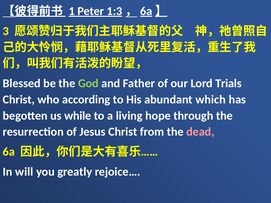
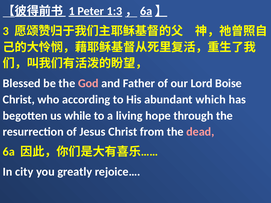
God colour: light green -> pink
Trials: Trials -> Boise
will: will -> city
